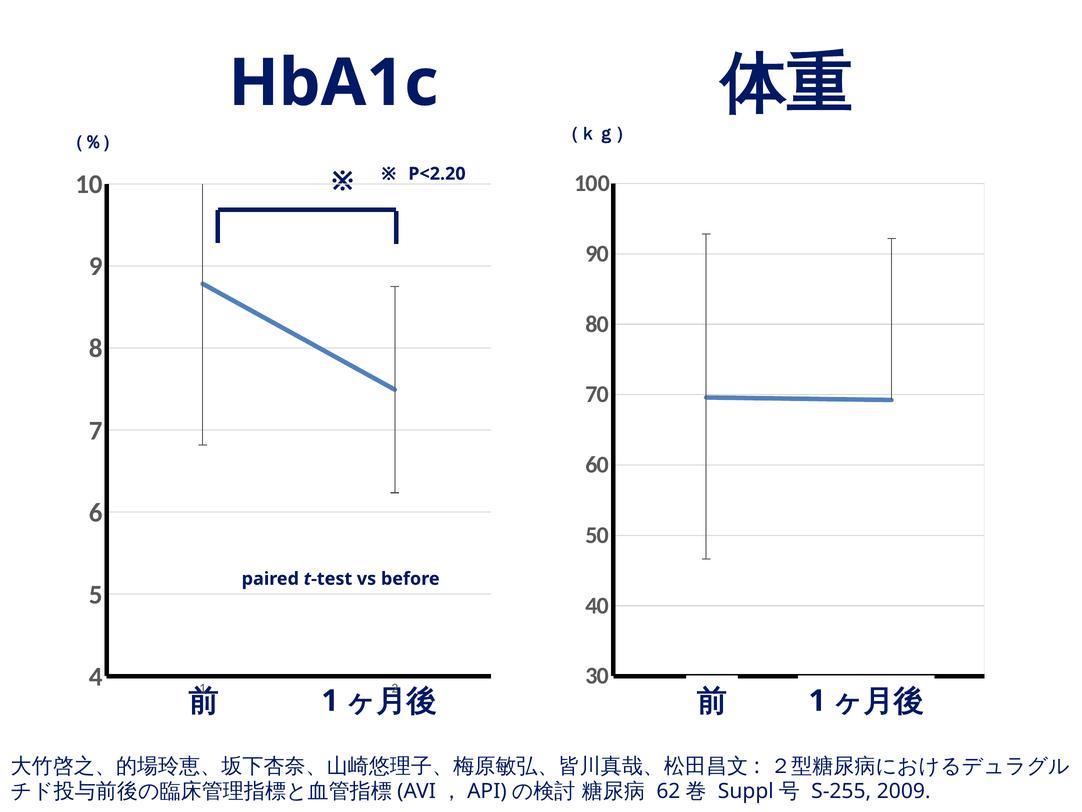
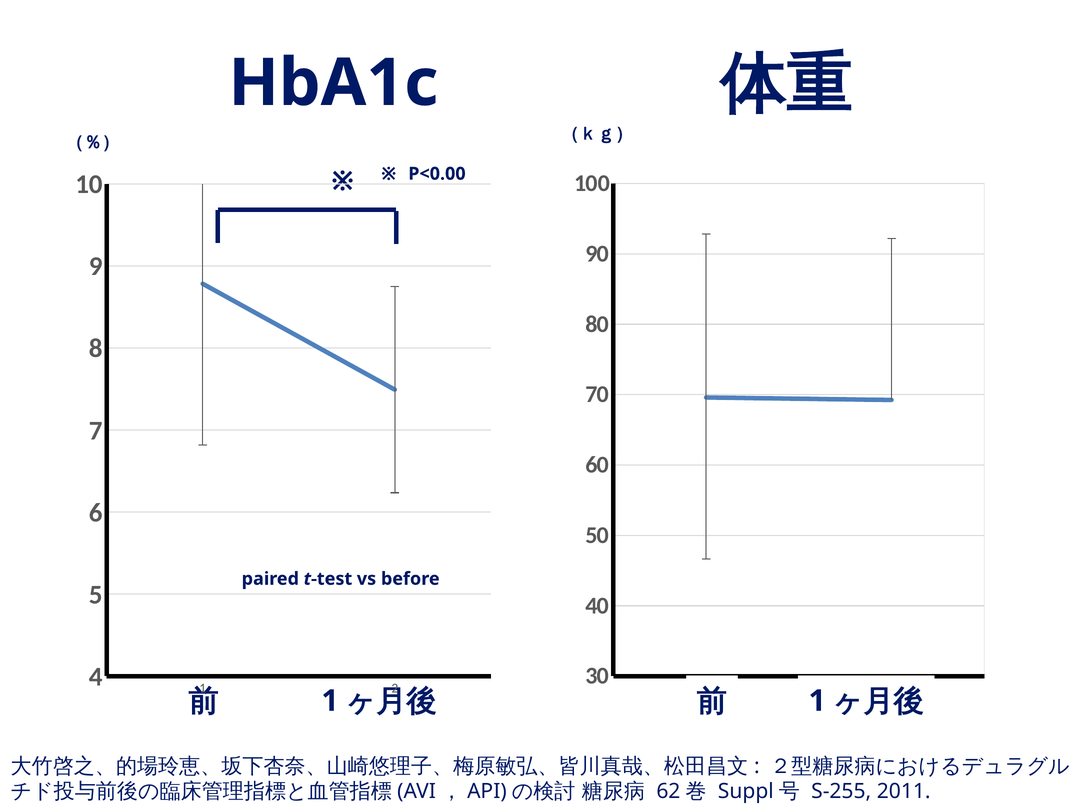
P<2.20: P<2.20 -> P<0.00
2009: 2009 -> 2011
